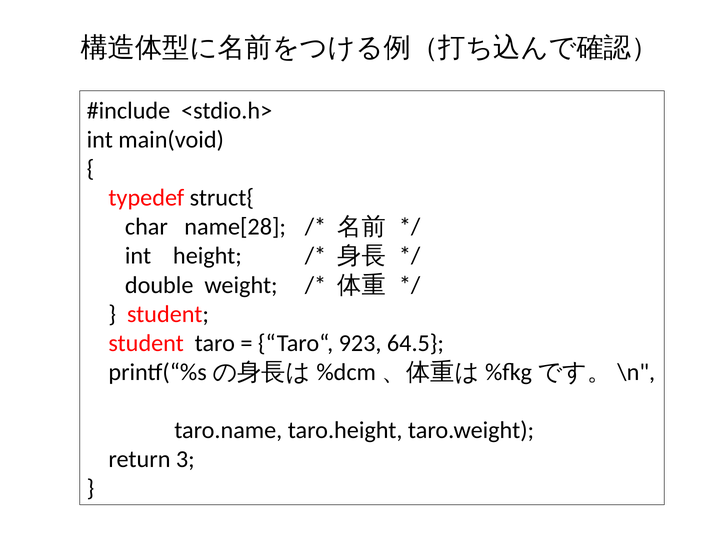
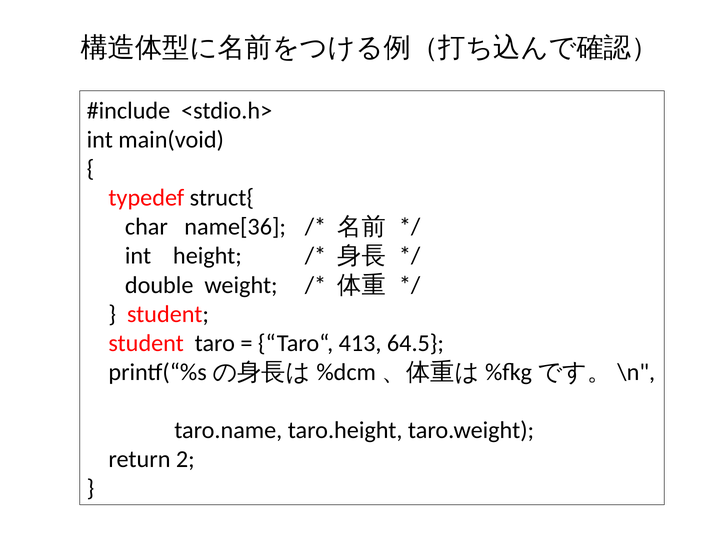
name[28: name[28 -> name[36
923: 923 -> 413
3: 3 -> 2
